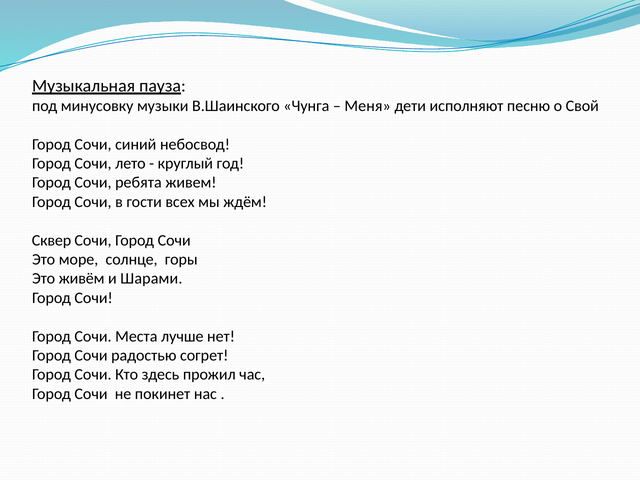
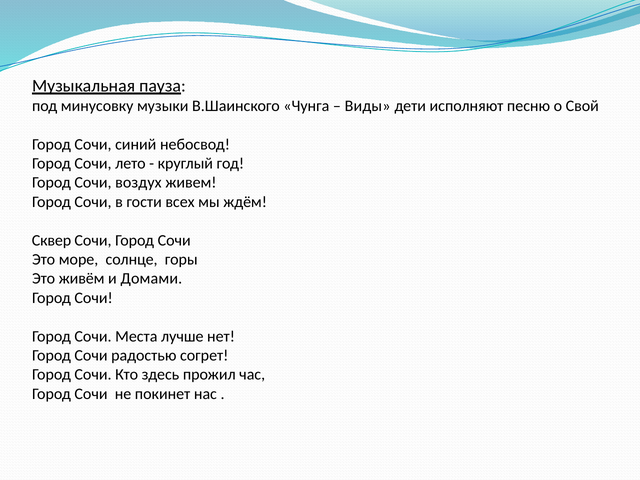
Меня: Меня -> Виды
ребята: ребята -> воздух
Шарами: Шарами -> Домами
